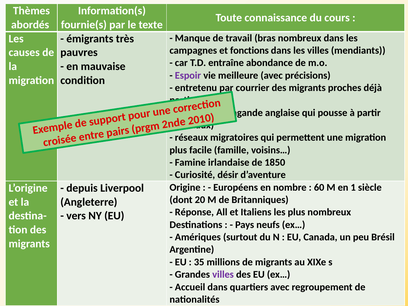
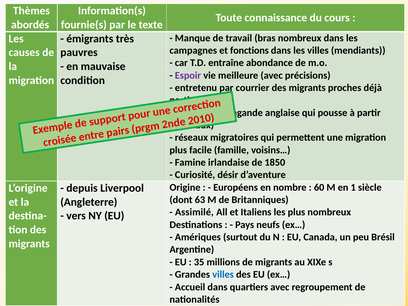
20: 20 -> 63
Réponse: Réponse -> Assimilé
villes at (223, 275) colour: purple -> blue
